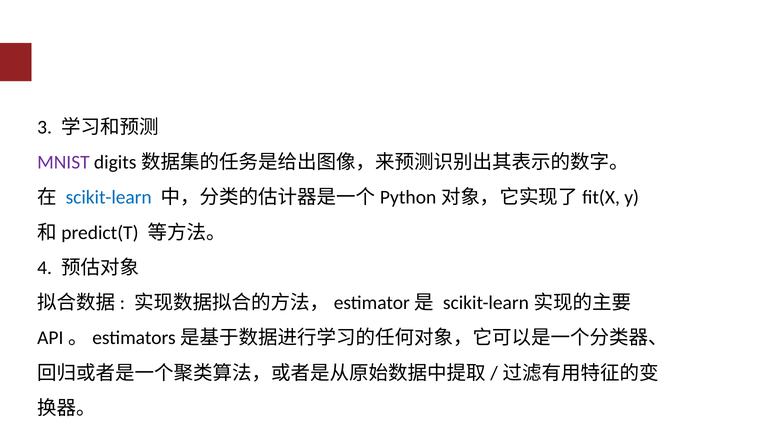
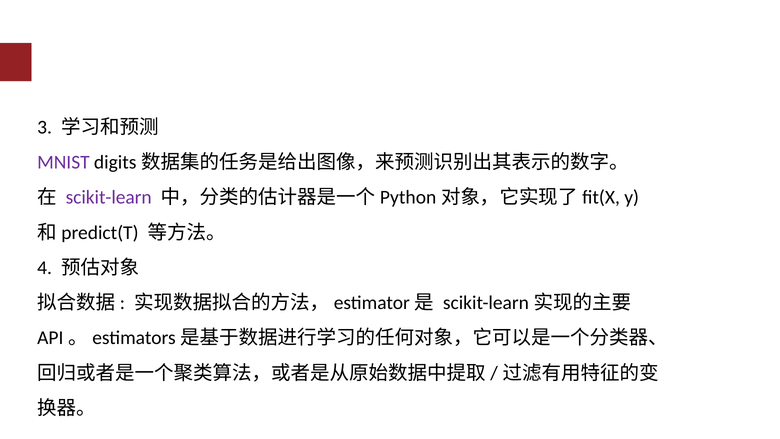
scikit-learn colour: blue -> purple
